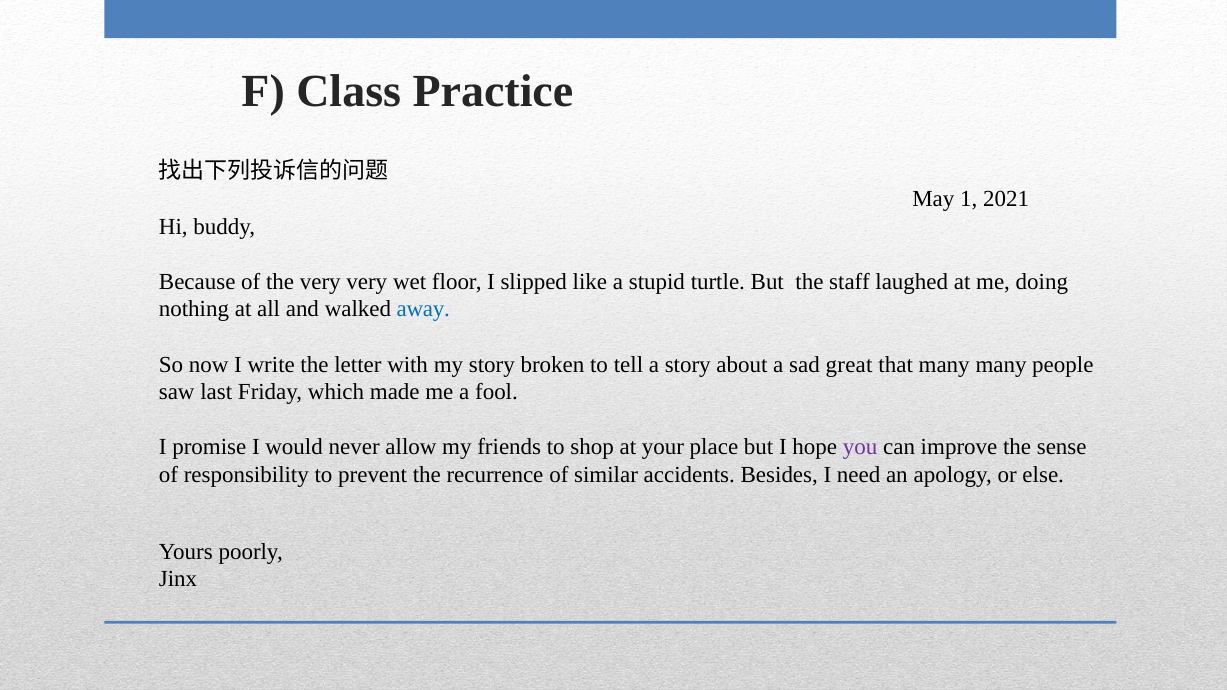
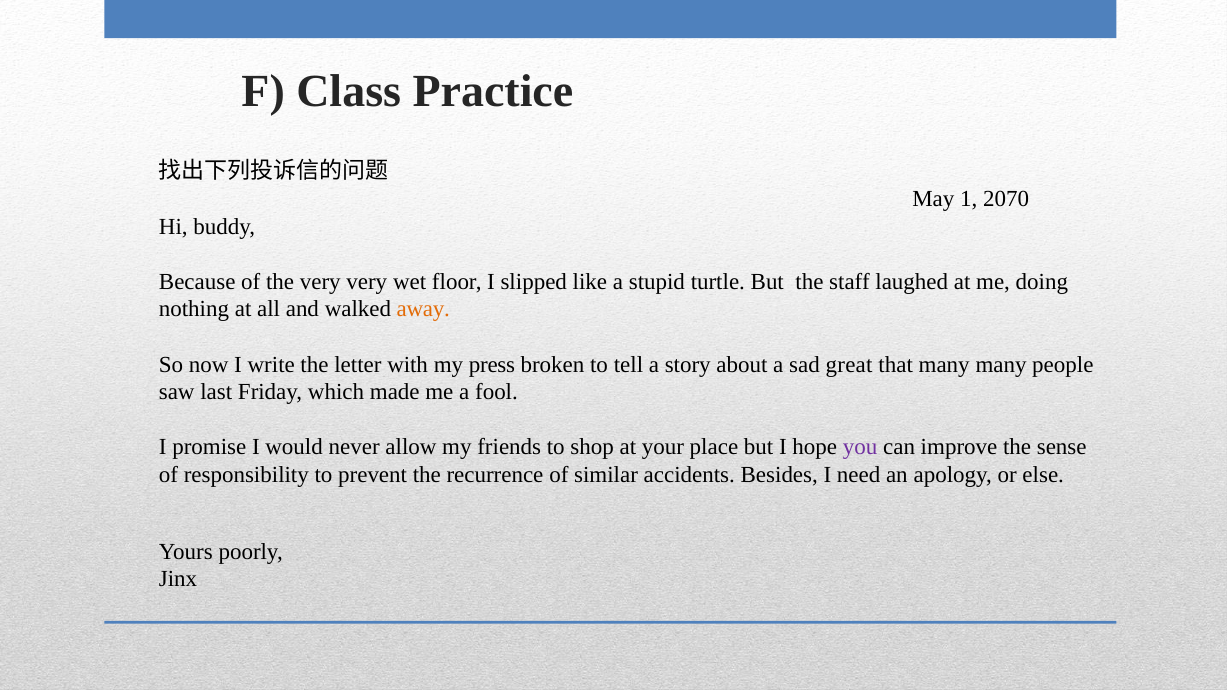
2021: 2021 -> 2070
away colour: blue -> orange
my story: story -> press
